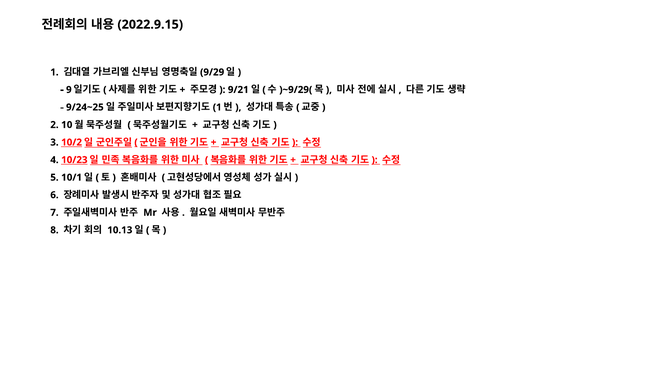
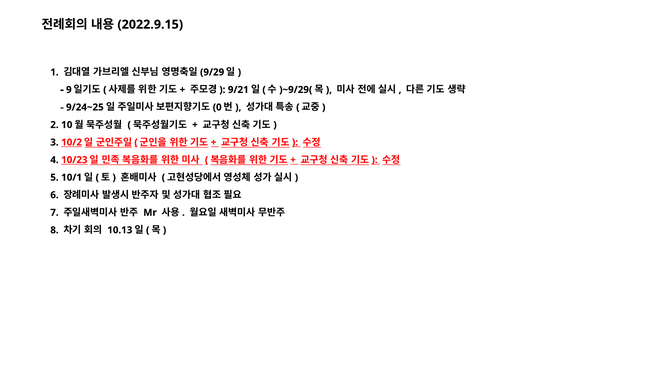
1 at (217, 107): 1 -> 0
